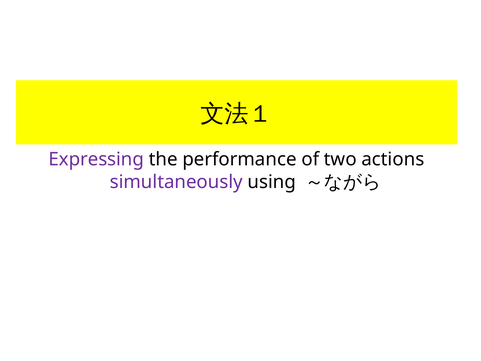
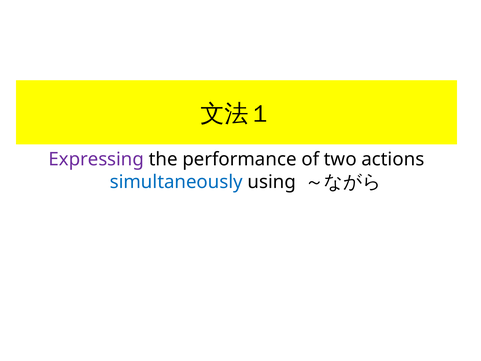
simultaneously colour: purple -> blue
